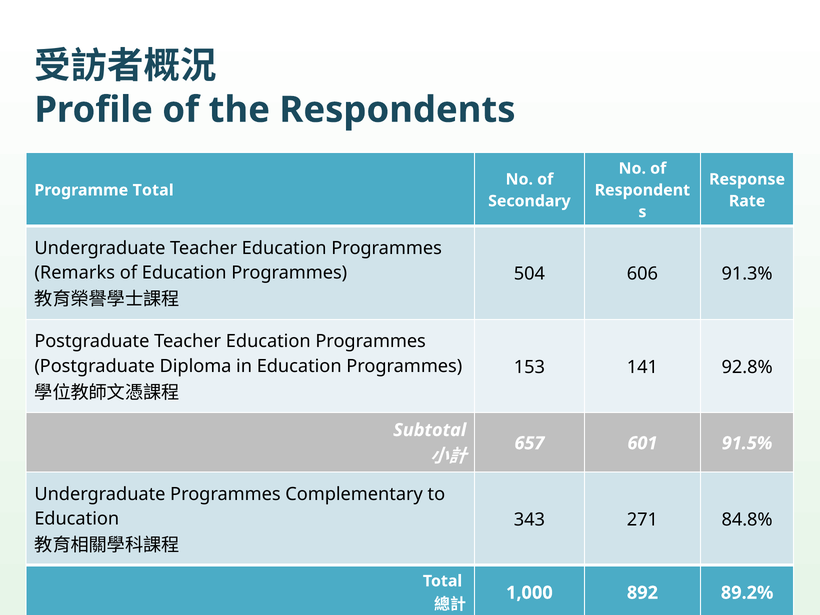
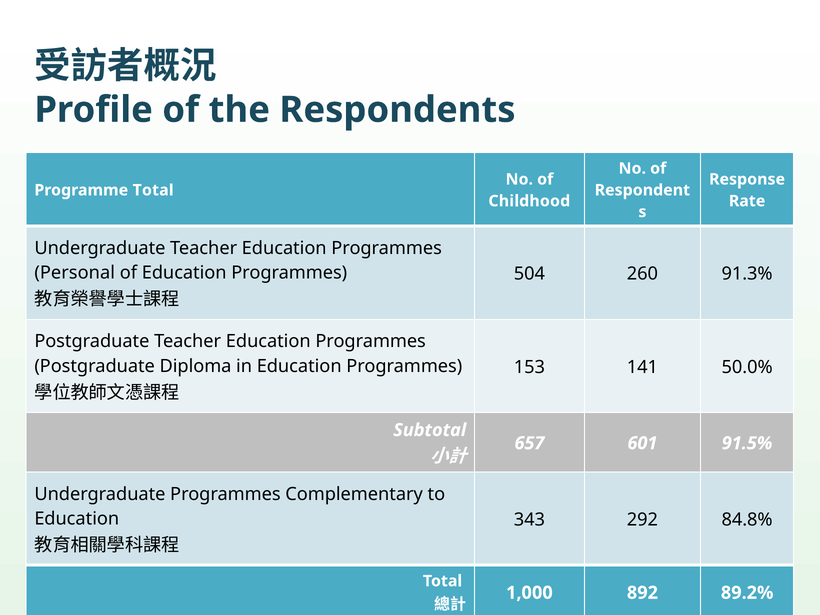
Secondary: Secondary -> Childhood
Remarks: Remarks -> Personal
606: 606 -> 260
92.8%: 92.8% -> 50.0%
271: 271 -> 292
